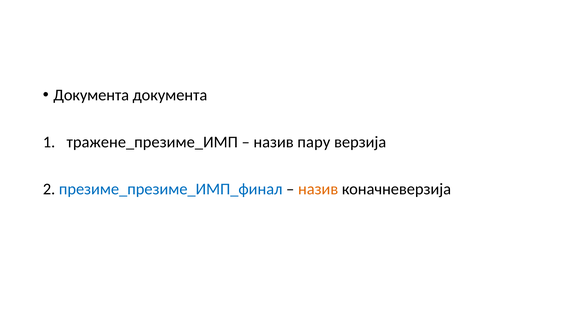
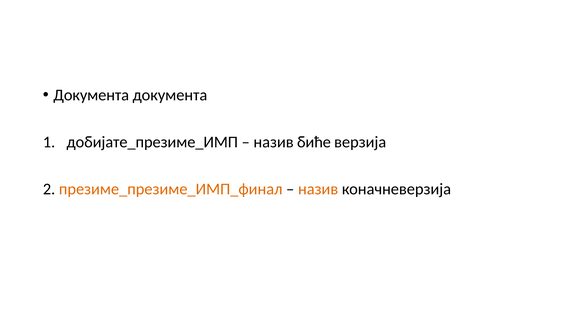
тражене_презиме_ИМП: тражене_презиме_ИМП -> добијате_презиме_ИМП
пару: пару -> биће
презиме_презиме_ИМП_финал colour: blue -> orange
